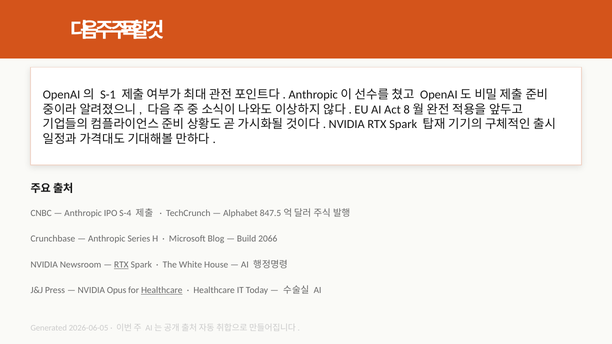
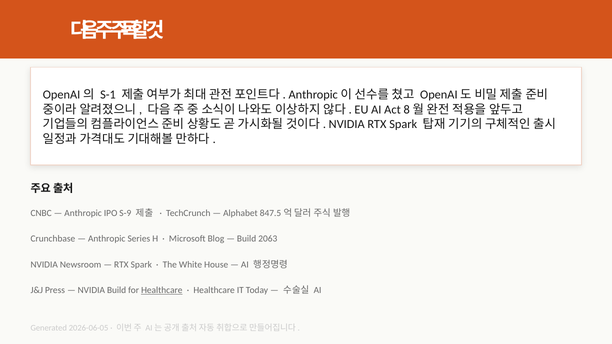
S-4: S-4 -> S-9
2066: 2066 -> 2063
RTX at (121, 265) underline: present -> none
NVIDIA Opus: Opus -> Build
